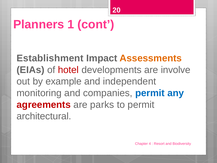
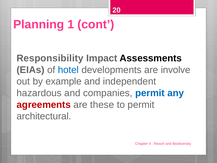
Planners: Planners -> Planning
Establishment: Establishment -> Responsibility
Assessments colour: orange -> black
hotel colour: red -> blue
monitoring: monitoring -> hazardous
parks: parks -> these
